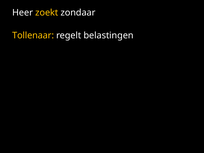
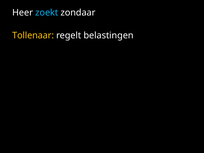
zoekt colour: yellow -> light blue
